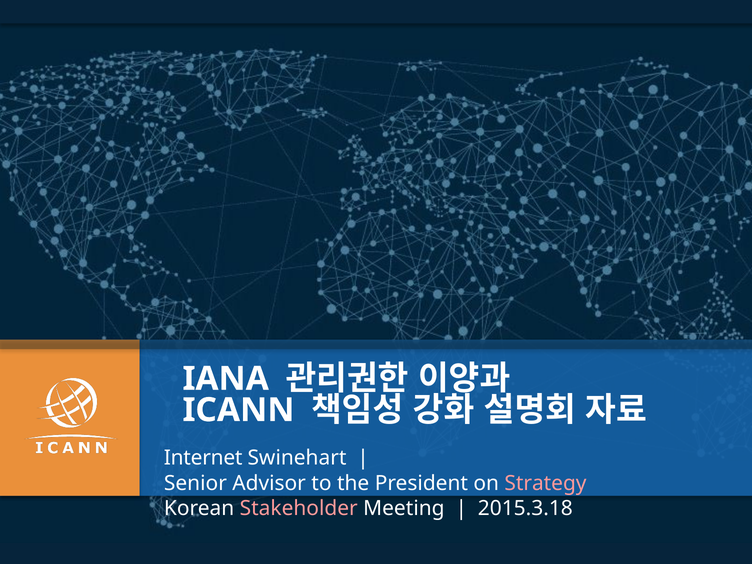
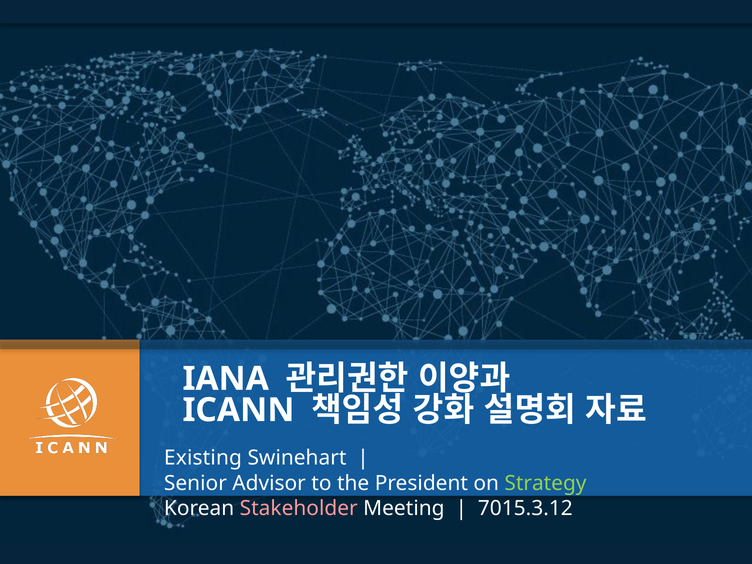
Internet: Internet -> Existing
Strategy colour: pink -> light green
2015.3.18: 2015.3.18 -> 7015.3.12
